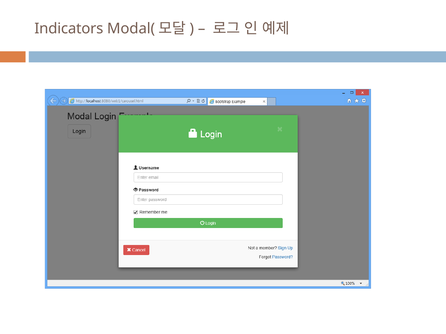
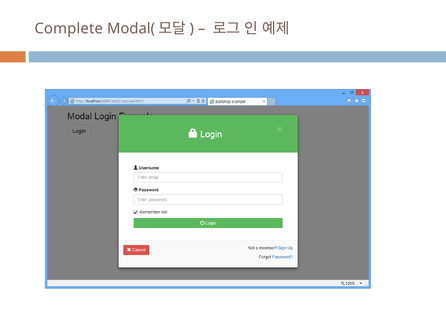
Indicators: Indicators -> Complete
